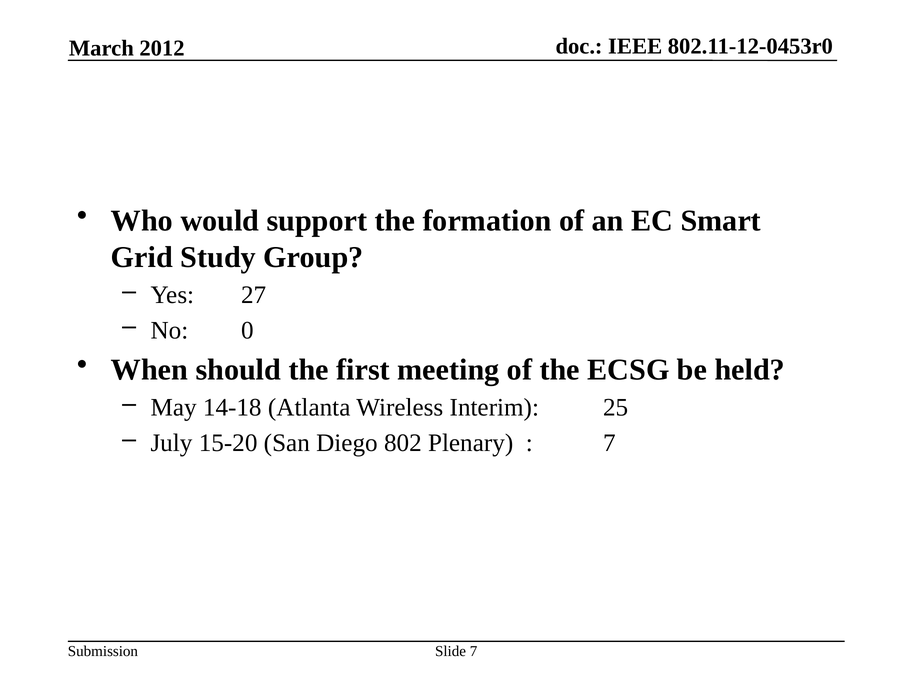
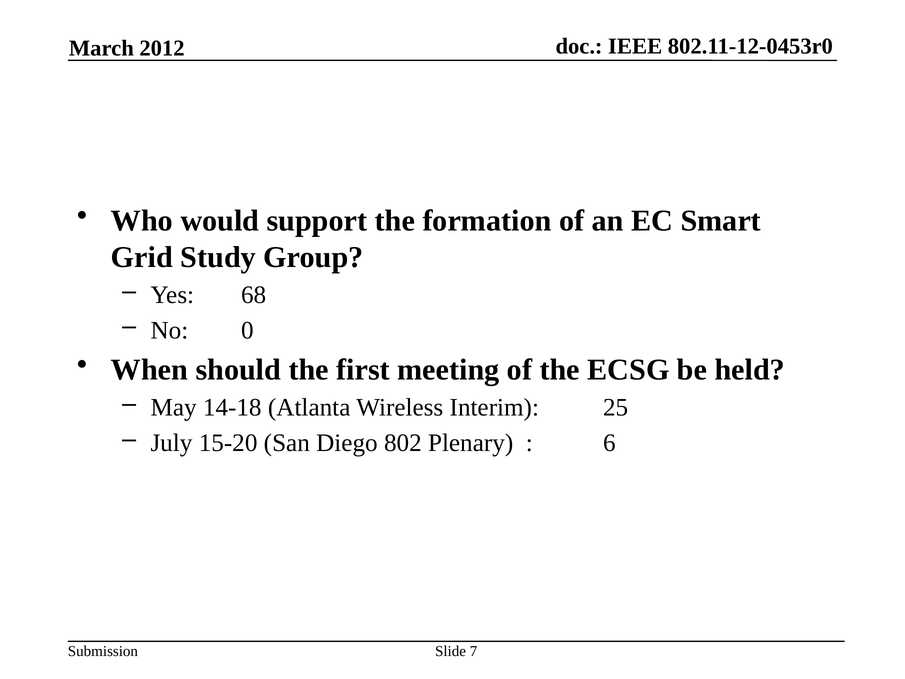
27: 27 -> 68
7 at (609, 443): 7 -> 6
